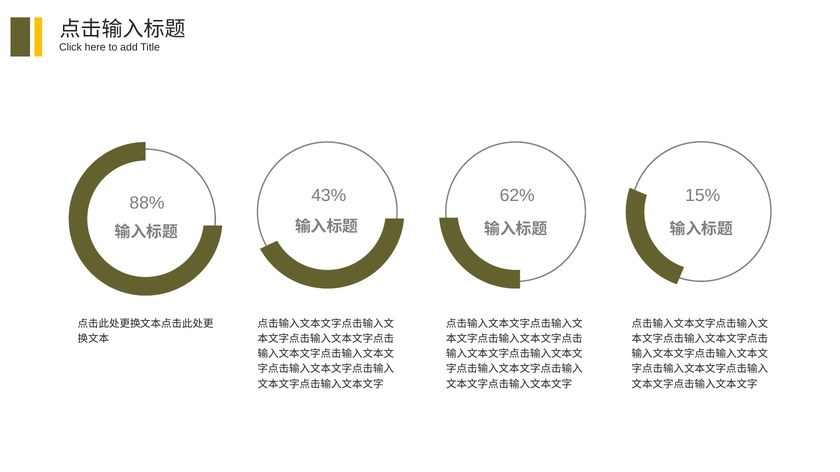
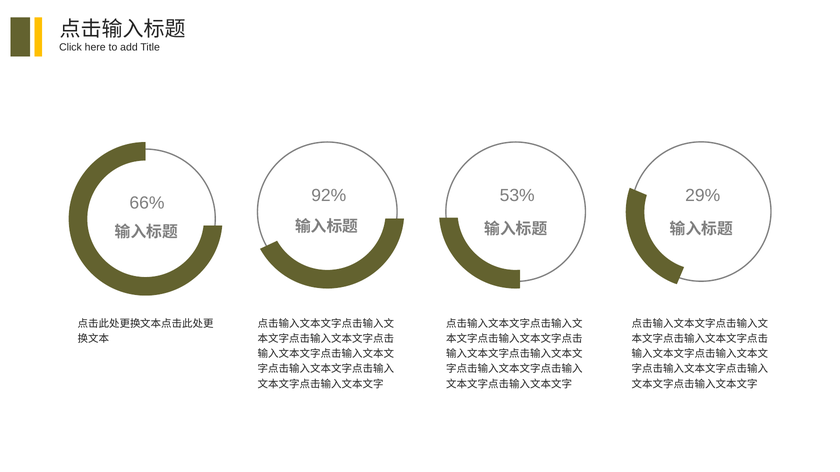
15%: 15% -> 29%
43%: 43% -> 92%
62%: 62% -> 53%
88%: 88% -> 66%
